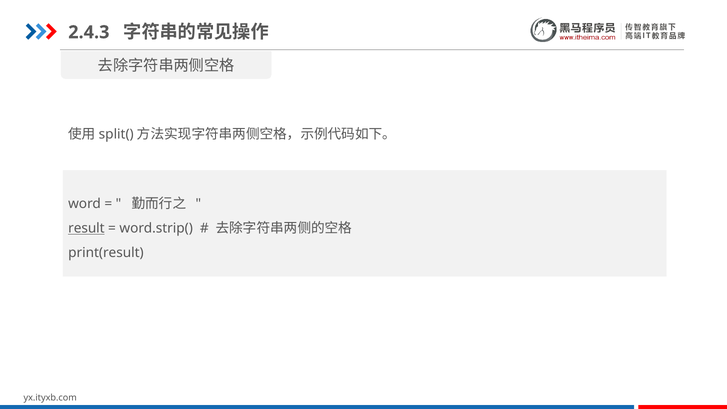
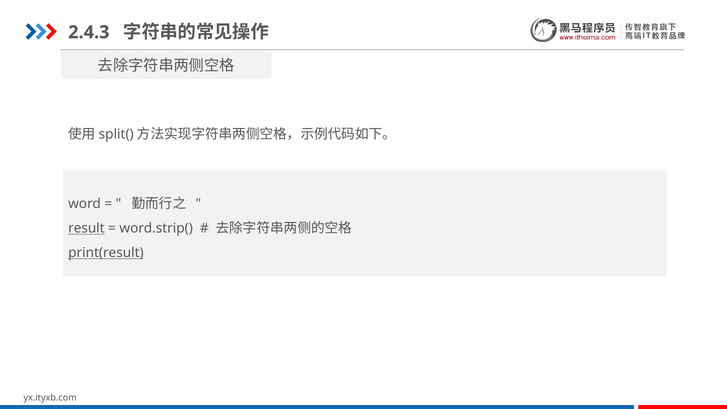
print(result underline: none -> present
